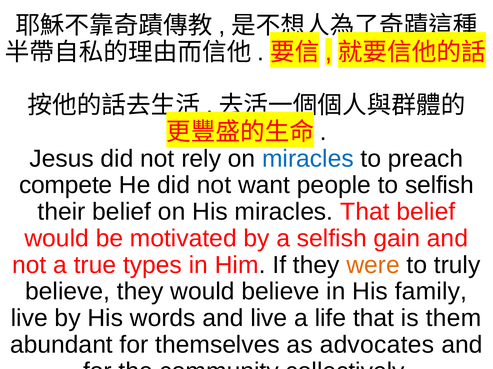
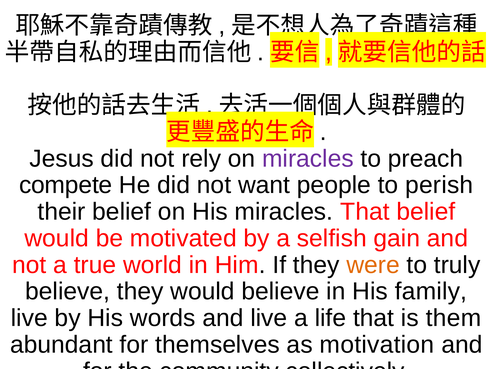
miracles at (308, 159) colour: blue -> purple
to selfish: selfish -> perish
types: types -> world
advocates: advocates -> motivation
